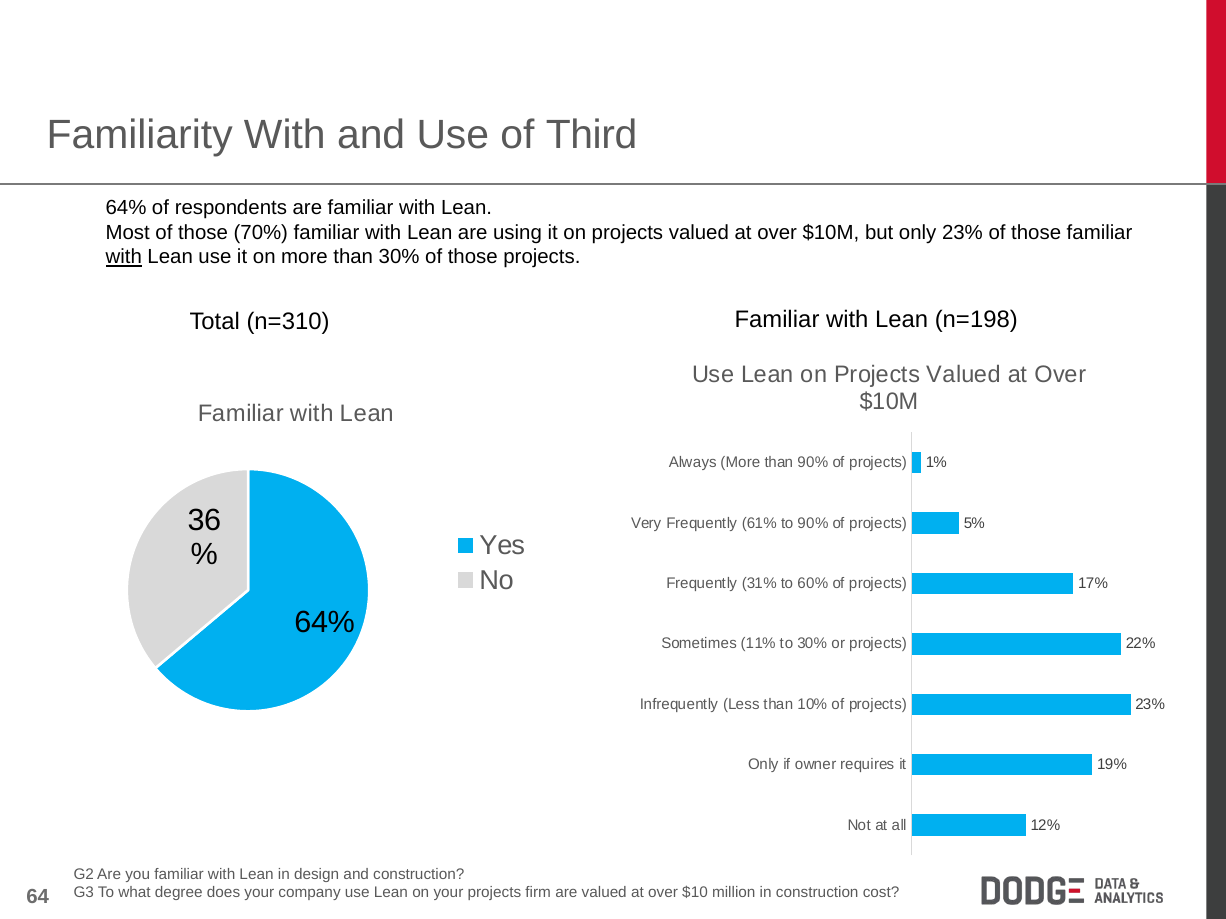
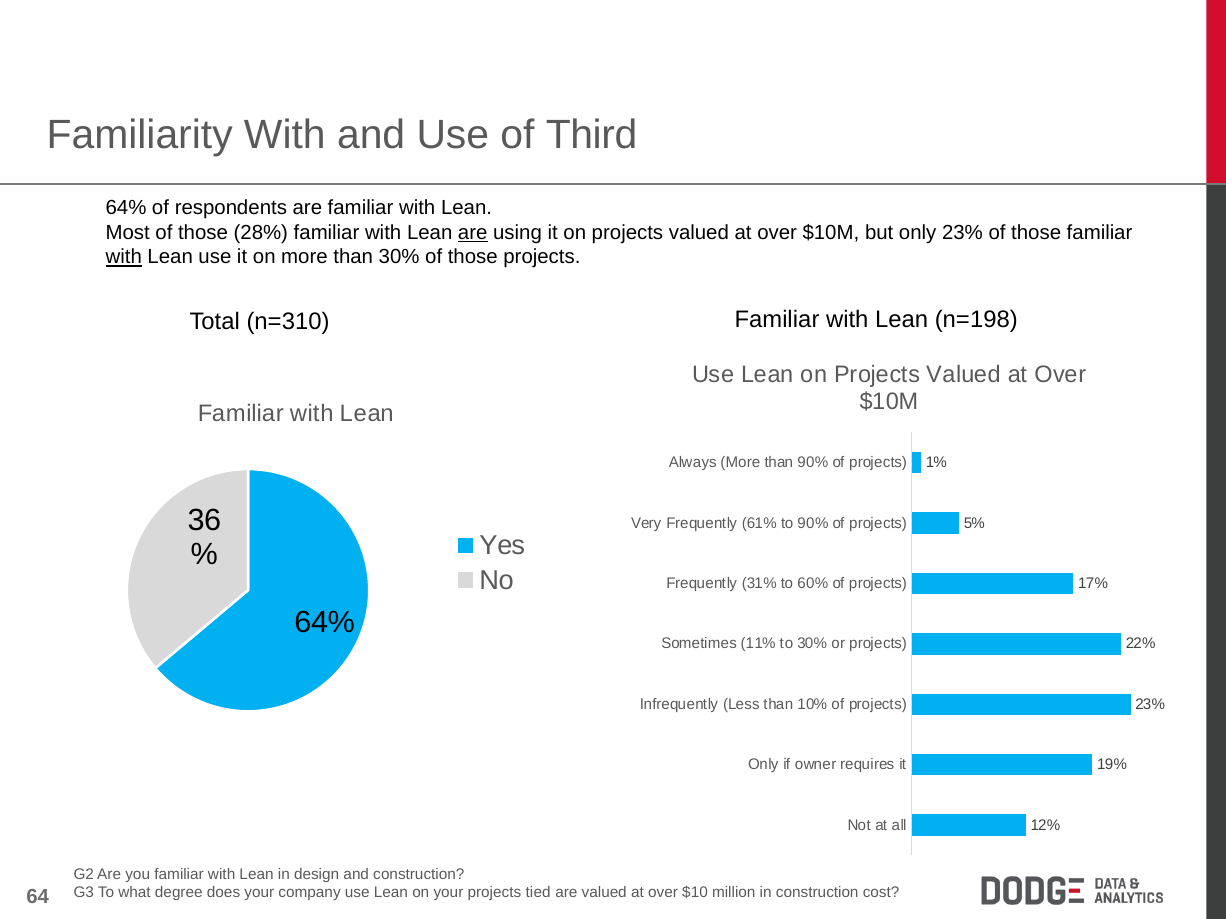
70%: 70% -> 28%
are at (473, 233) underline: none -> present
firm: firm -> tied
